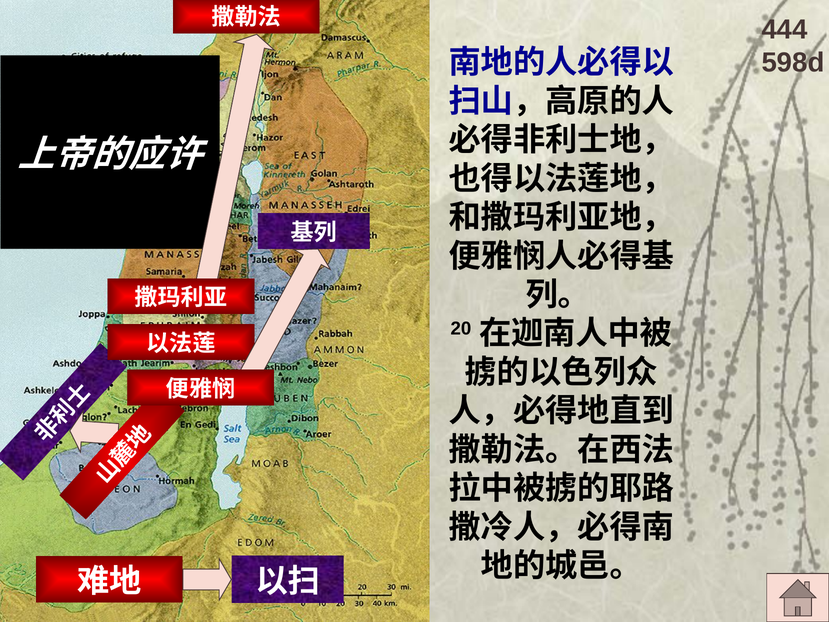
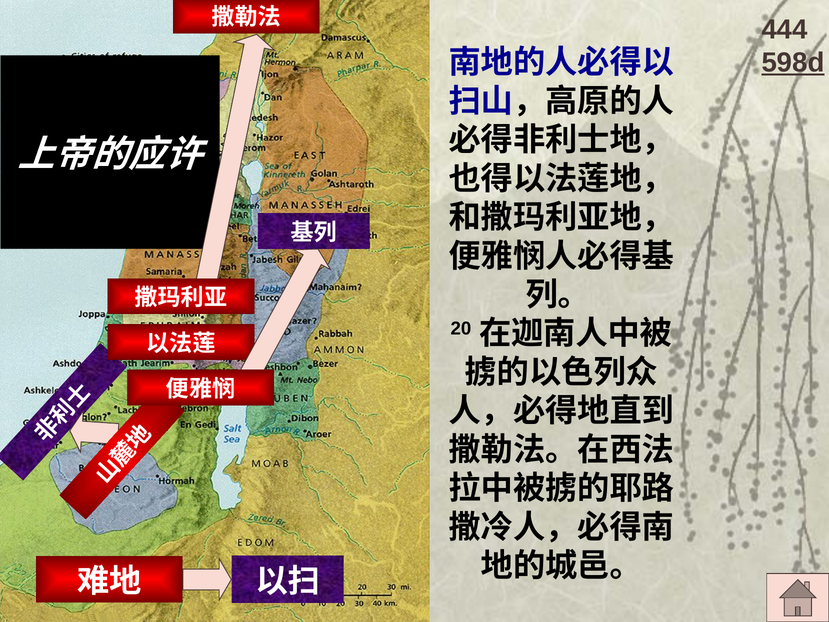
598d underline: none -> present
